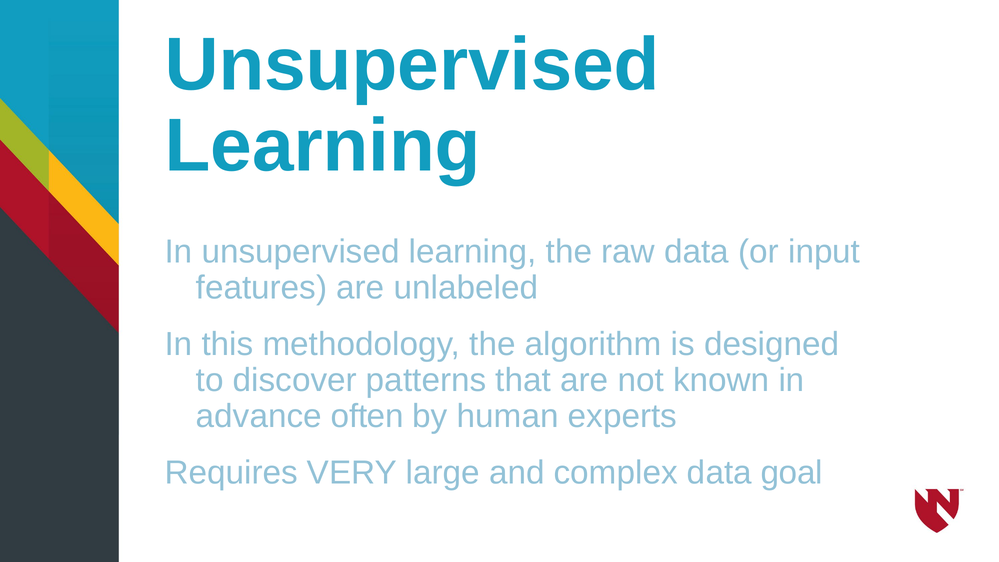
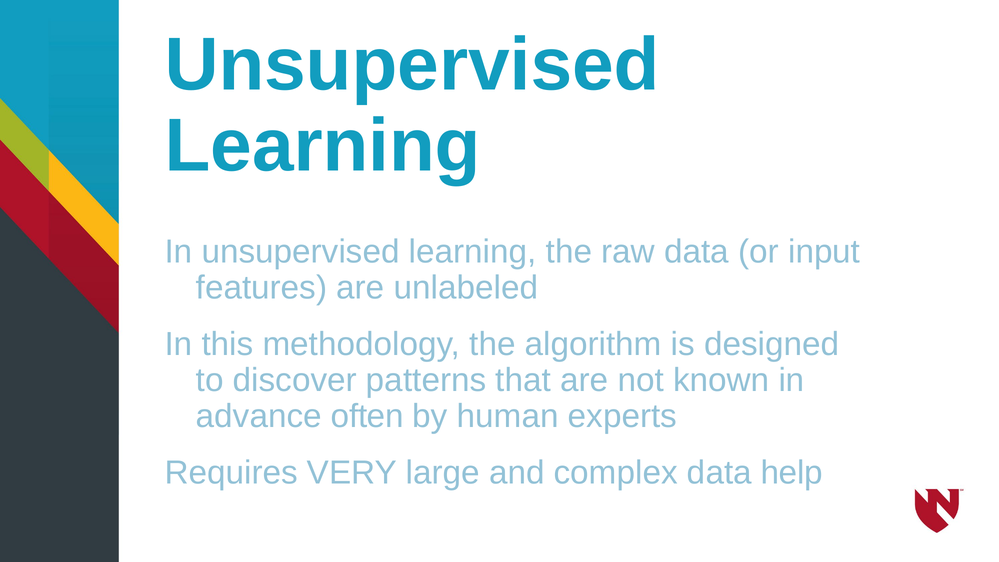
goal: goal -> help
